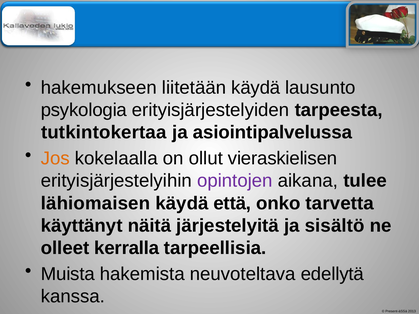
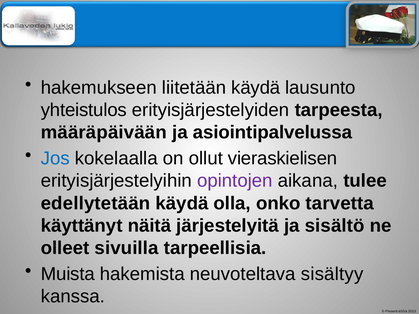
psykologia: psykologia -> yhteistulos
tutkintokertaa: tutkintokertaa -> määräpäivään
Jos colour: orange -> blue
lähiomaisen: lähiomaisen -> edellytetään
että: että -> olla
kerralla: kerralla -> sivuilla
edellytä: edellytä -> sisältyy
